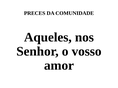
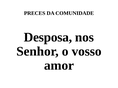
Aqueles: Aqueles -> Desposa
